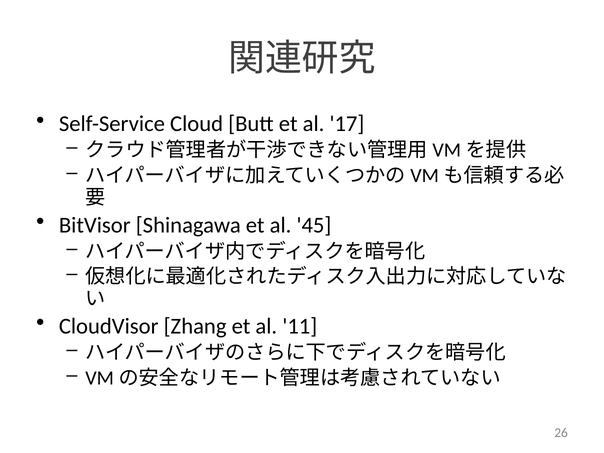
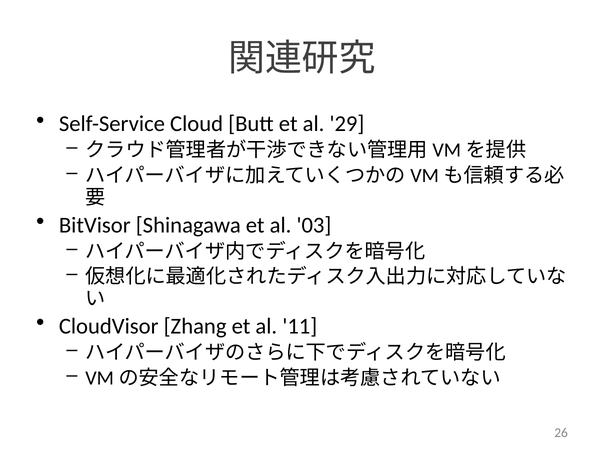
17: 17 -> 29
45: 45 -> 03
